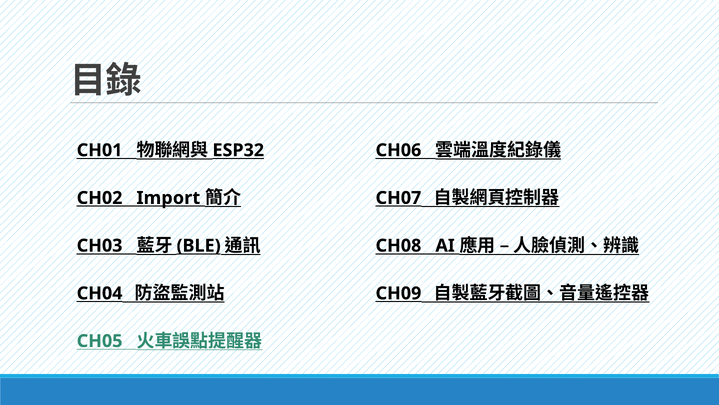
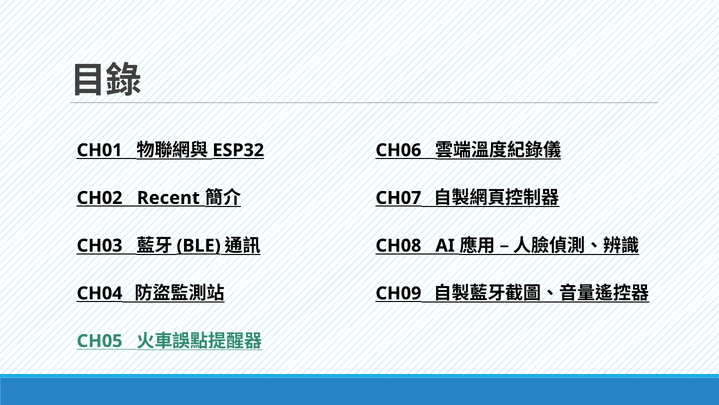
Import: Import -> Recent
